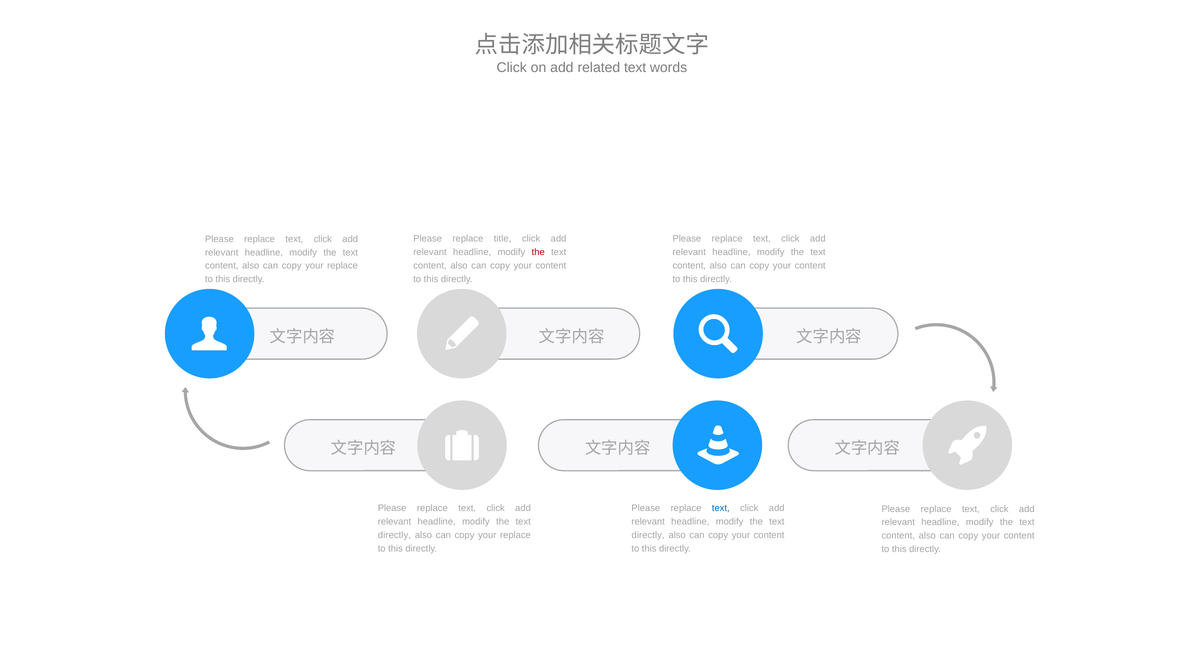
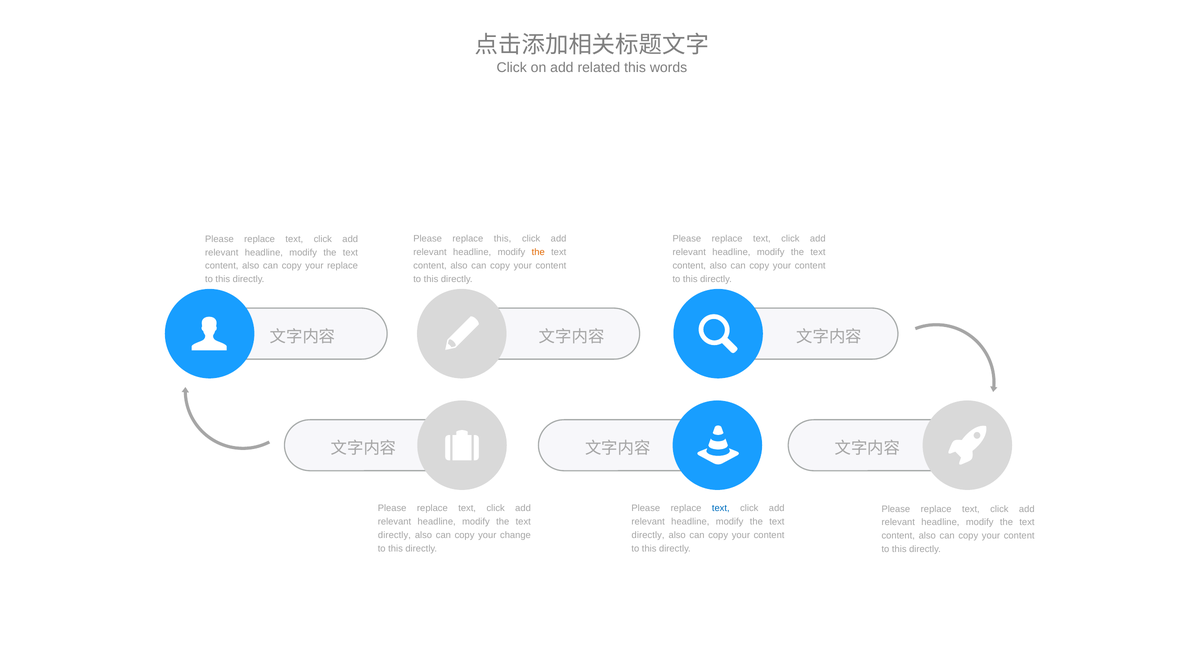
related text: text -> this
replace title: title -> this
the at (538, 252) colour: red -> orange
replace at (515, 535): replace -> change
